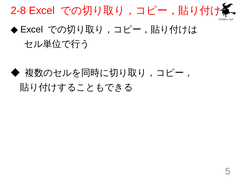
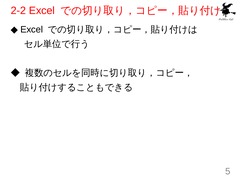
2-8: 2-8 -> 2-2
